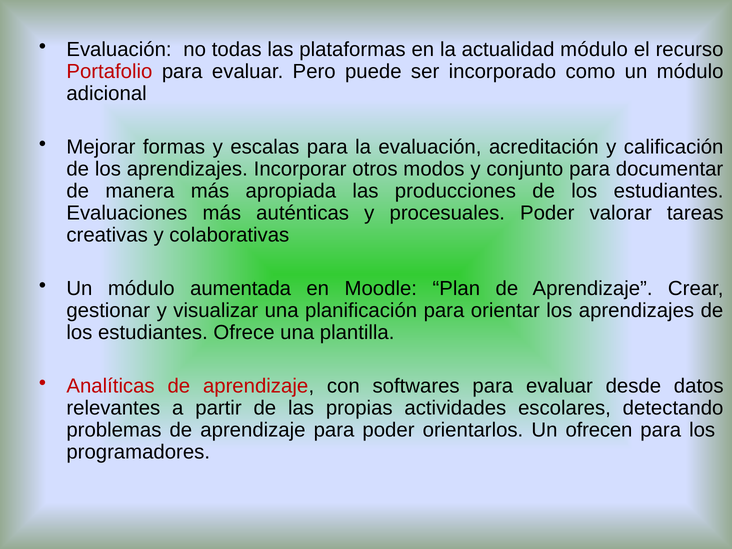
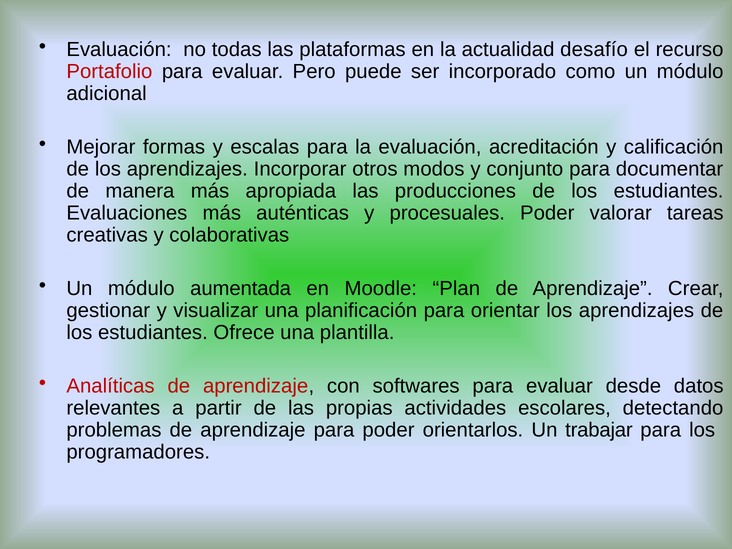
actualidad módulo: módulo -> desafío
ofrecen: ofrecen -> trabajar
